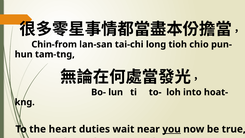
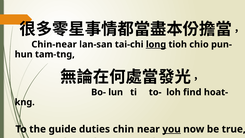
Chin-from: Chin-from -> Chin-near
long underline: none -> present
into: into -> find
heart: heart -> guide
wait: wait -> chin
